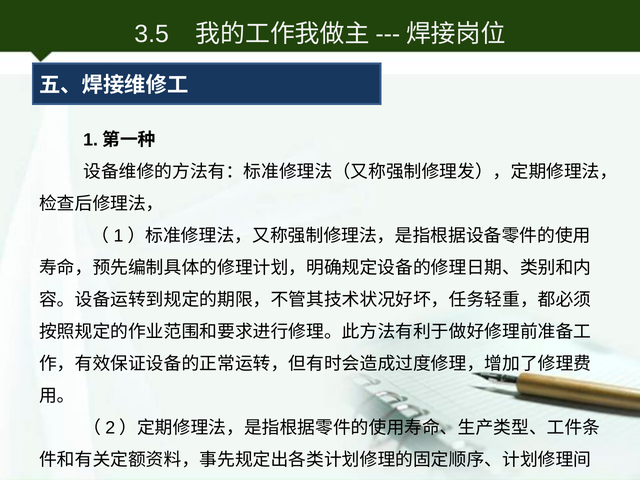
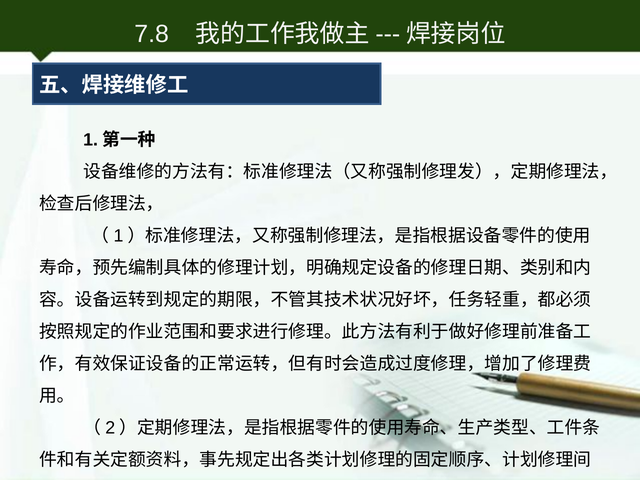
3.5: 3.5 -> 7.8
